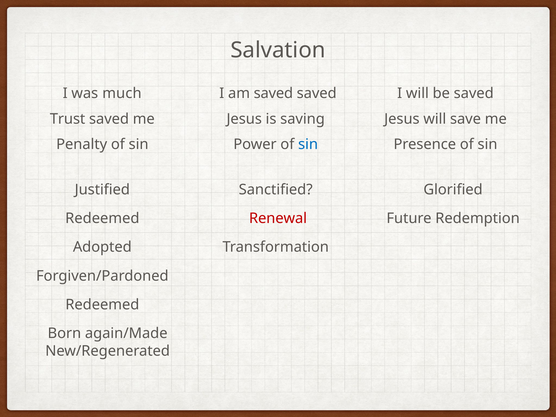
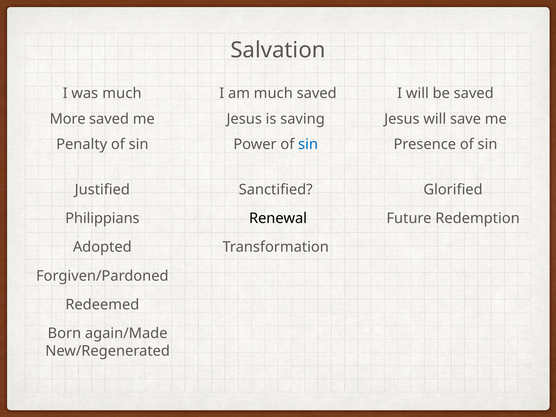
am saved: saved -> much
Trust: Trust -> More
Redeemed at (102, 218): Redeemed -> Philippians
Renewal colour: red -> black
